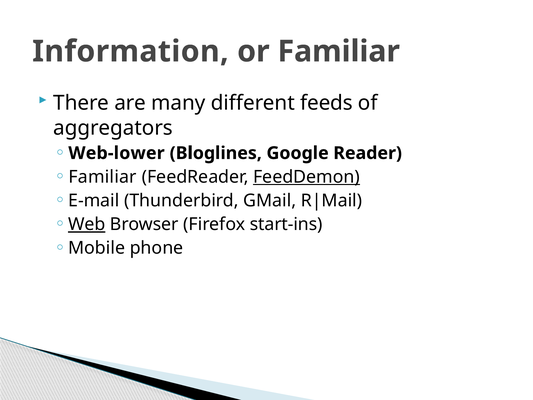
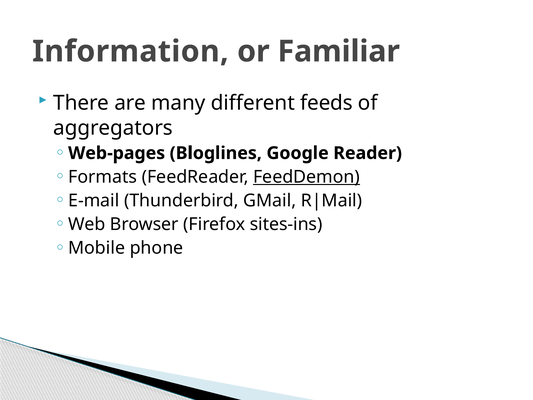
Web-lower: Web-lower -> Web-pages
Familiar at (103, 177): Familiar -> Formats
Web underline: present -> none
start-ins: start-ins -> sites-ins
